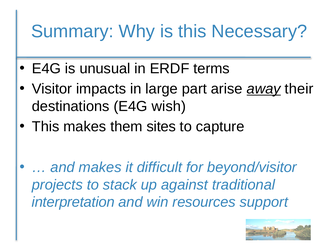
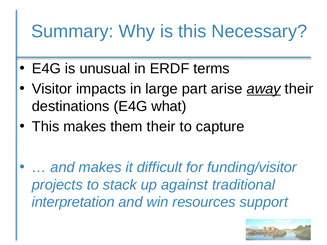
wish: wish -> what
them sites: sites -> their
beyond/visitor: beyond/visitor -> funding/visitor
